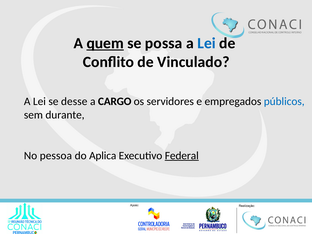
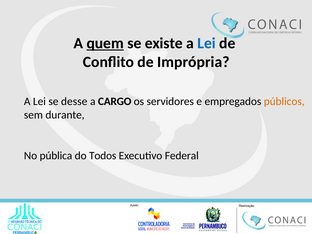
possa: possa -> existe
Vinculado: Vinculado -> Imprópria
públicos colour: blue -> orange
pessoa: pessoa -> pública
Aplica: Aplica -> Todos
Federal underline: present -> none
